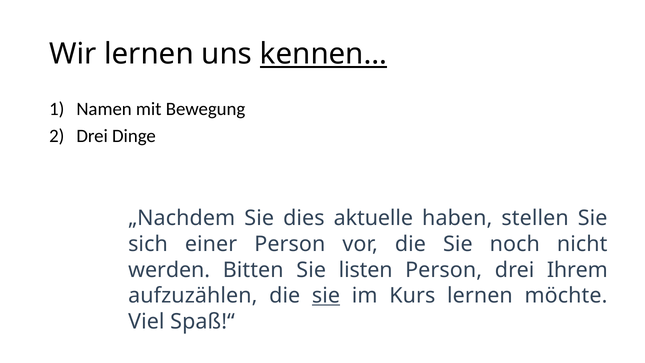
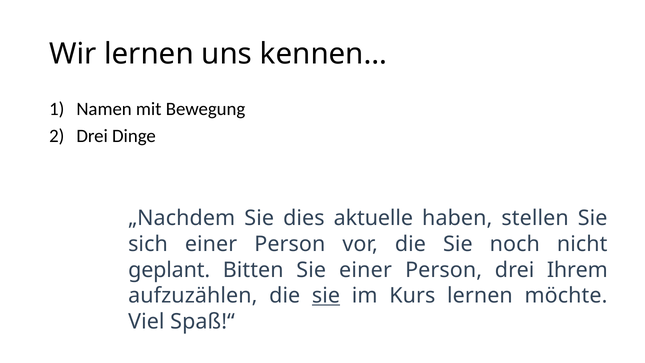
kennen… underline: present -> none
werden: werden -> geplant
Sie listen: listen -> einer
